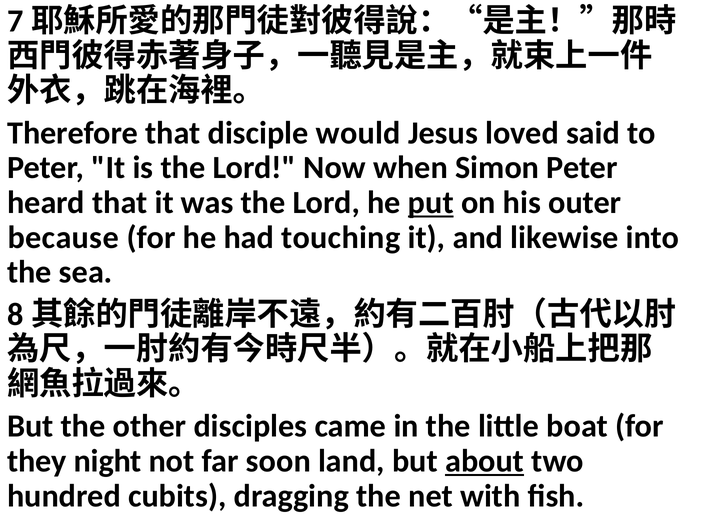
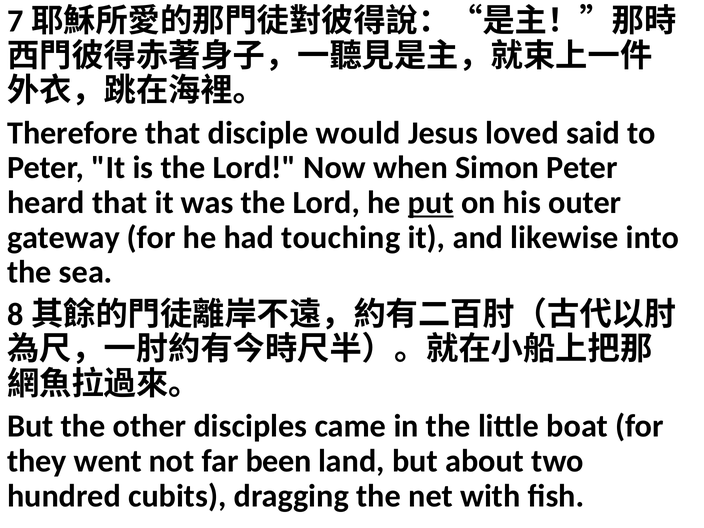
because: because -> gateway
night: night -> went
soon: soon -> been
about underline: present -> none
